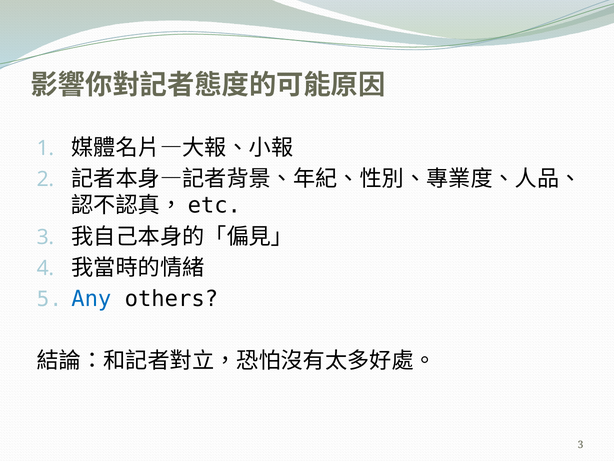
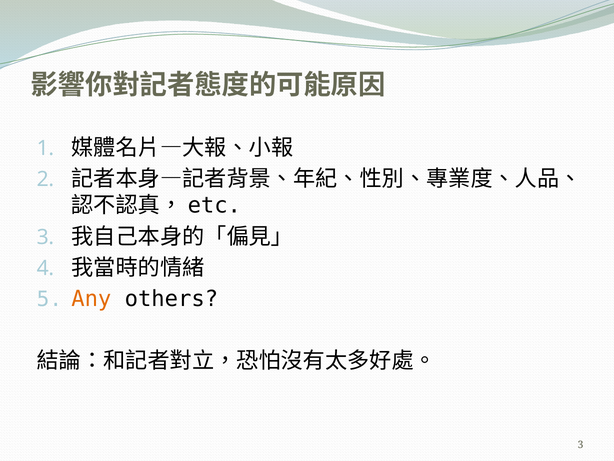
Any colour: blue -> orange
